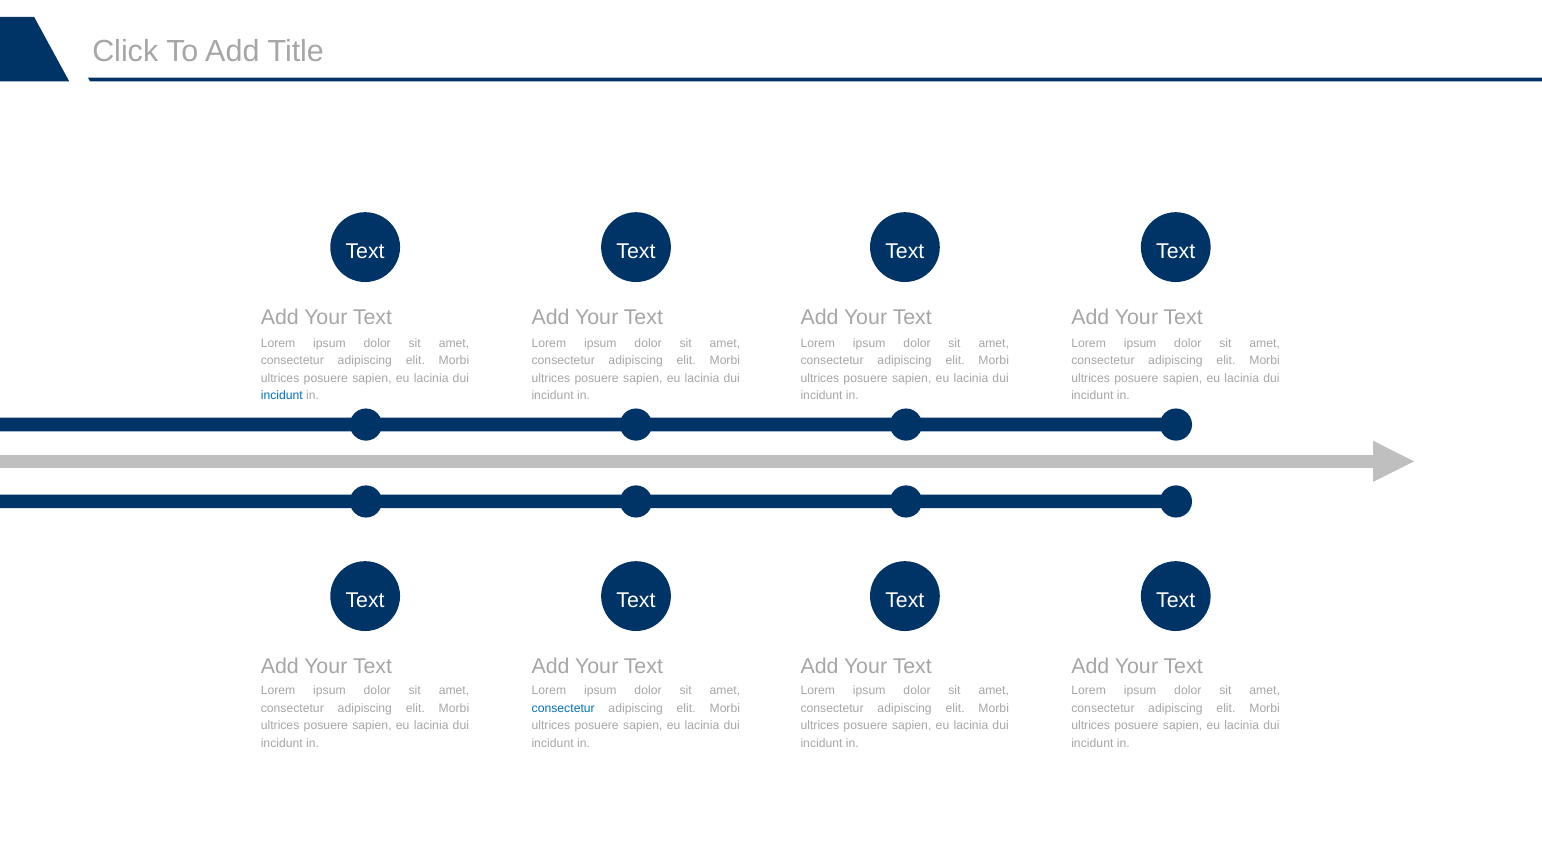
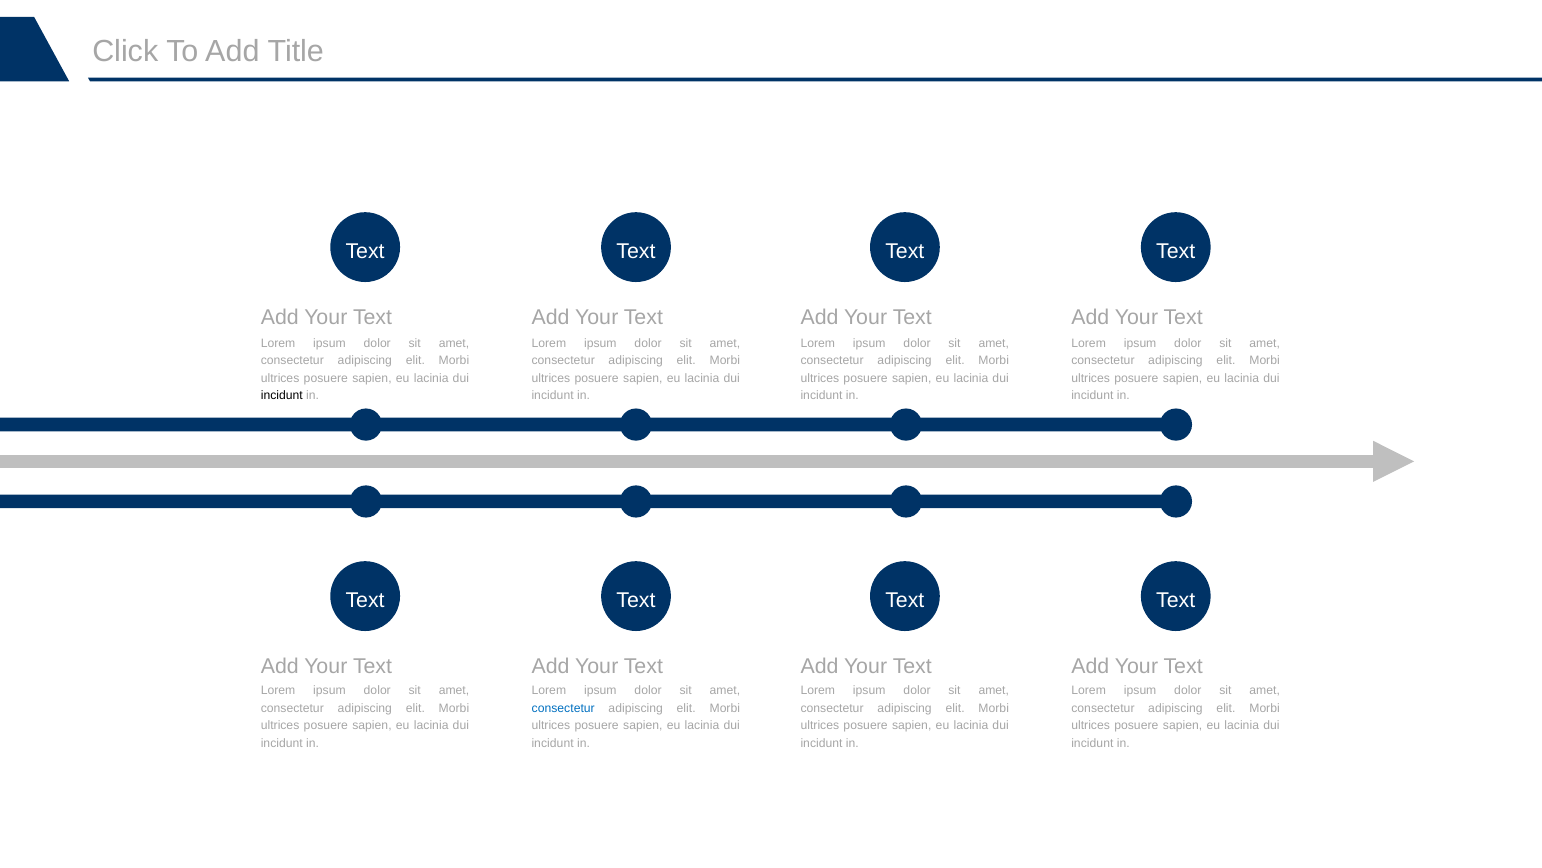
incidunt at (282, 396) colour: blue -> black
